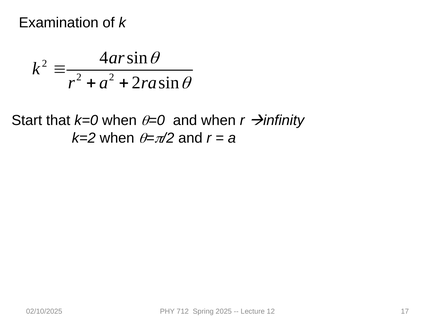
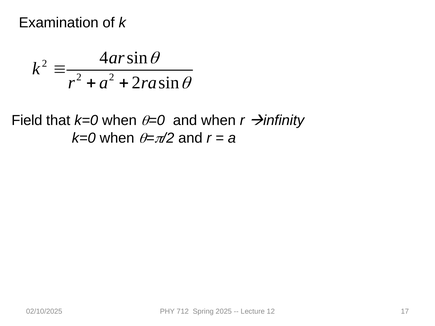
Start: Start -> Field
k=2 at (84, 138): k=2 -> k=0
